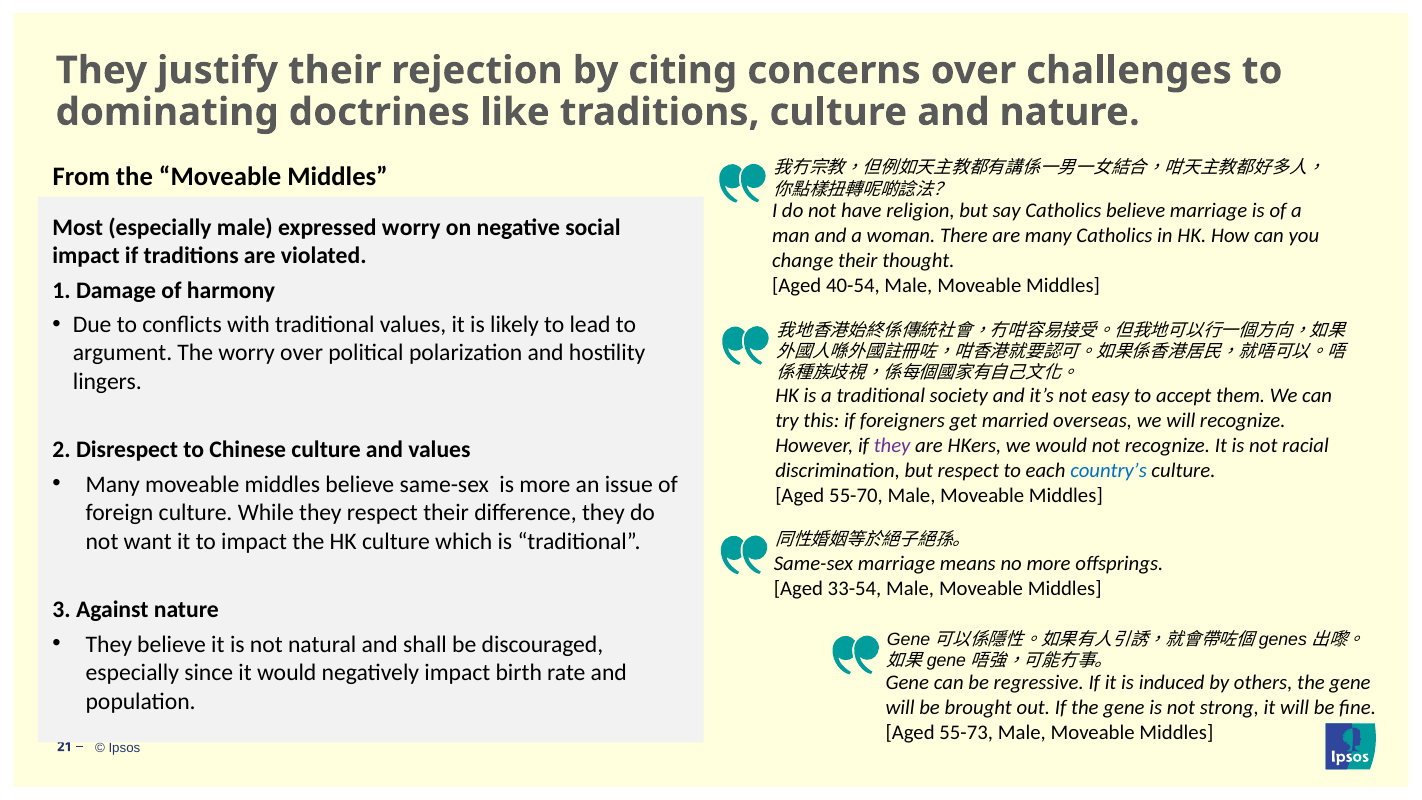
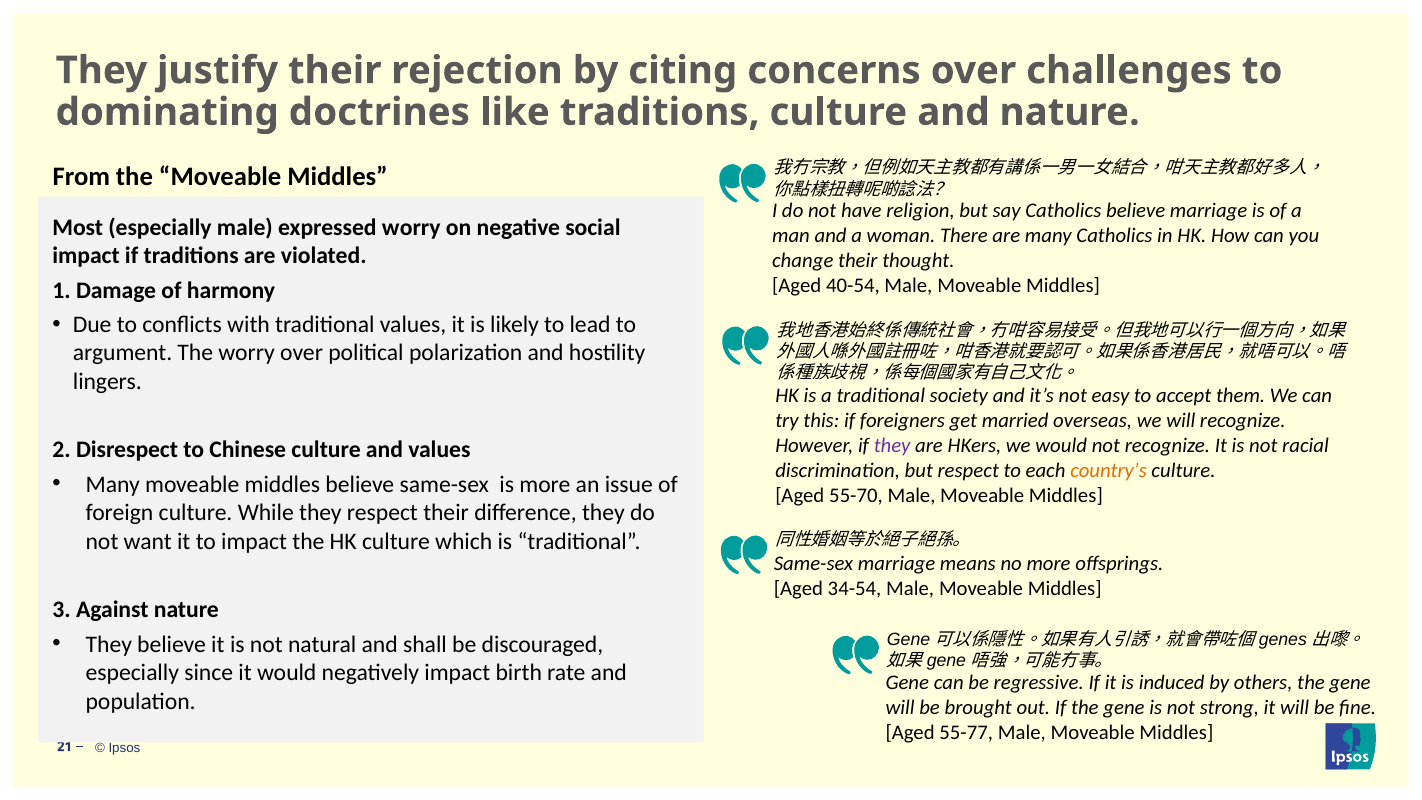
country’s colour: blue -> orange
33-54: 33-54 -> 34-54
55-73: 55-73 -> 55-77
